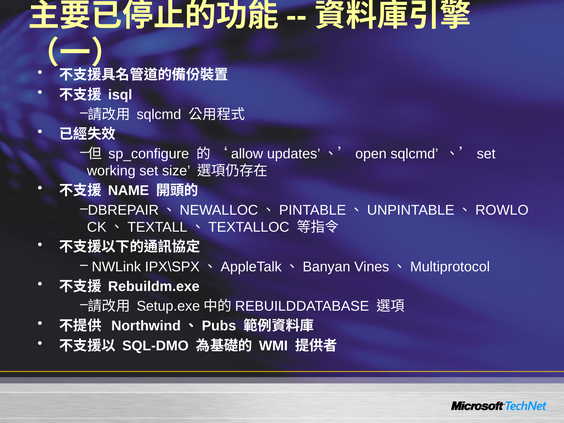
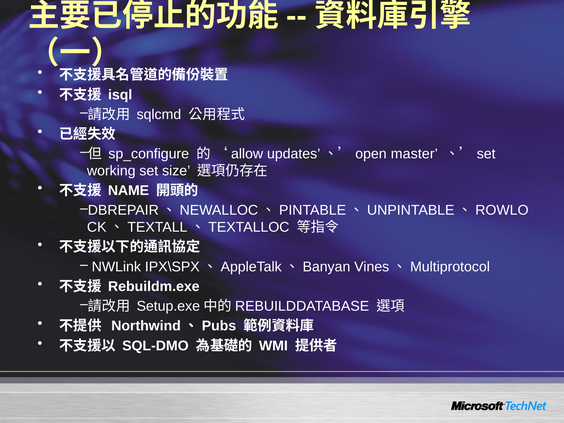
updates’、’open sqlcmd: sqlcmd -> master
